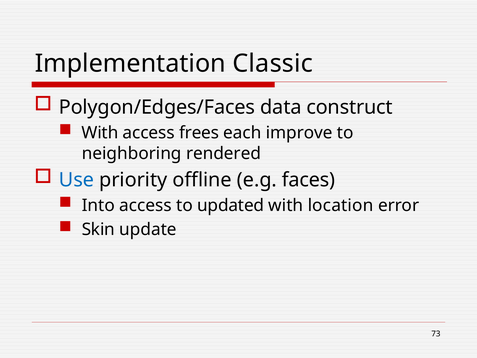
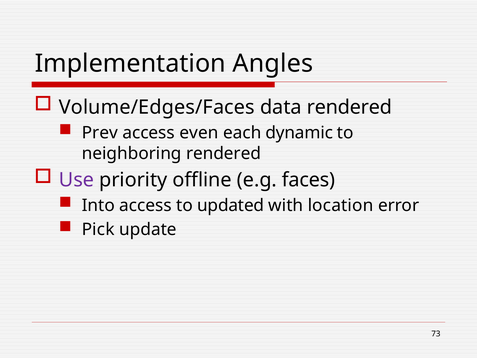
Classic: Classic -> Angles
Polygon/Edges/Faces: Polygon/Edges/Faces -> Volume/Edges/Faces
data construct: construct -> rendered
With at (100, 133): With -> Prev
frees: frees -> even
improve: improve -> dynamic
Use colour: blue -> purple
Skin: Skin -> Pick
